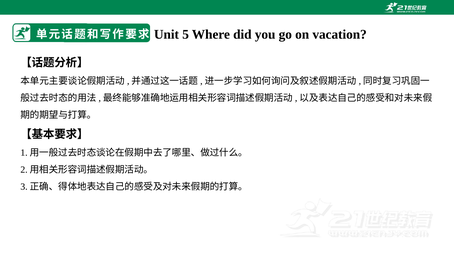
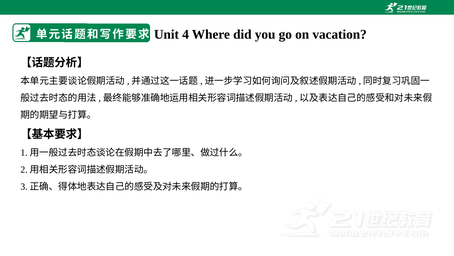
5: 5 -> 4
